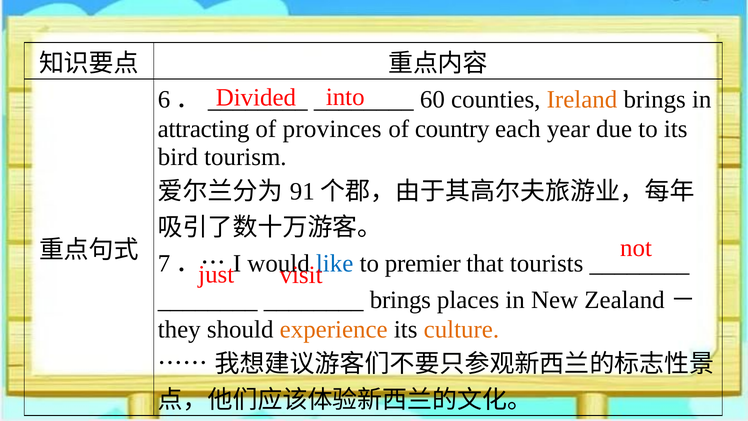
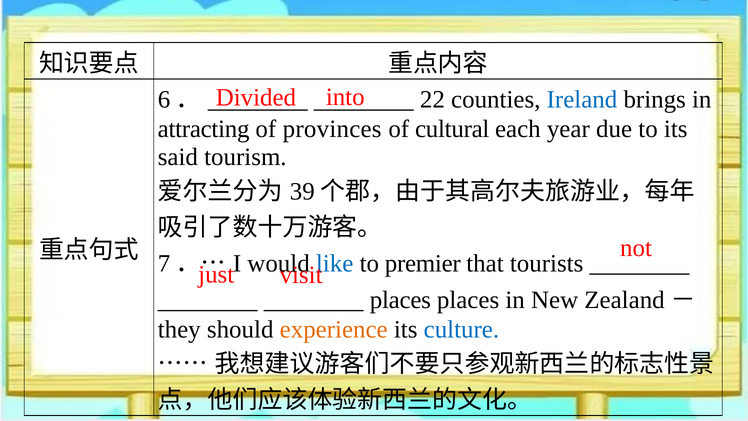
60: 60 -> 22
Ireland colour: orange -> blue
country: country -> cultural
bird: bird -> said
91: 91 -> 39
brings at (400, 300): brings -> places
culture colour: orange -> blue
